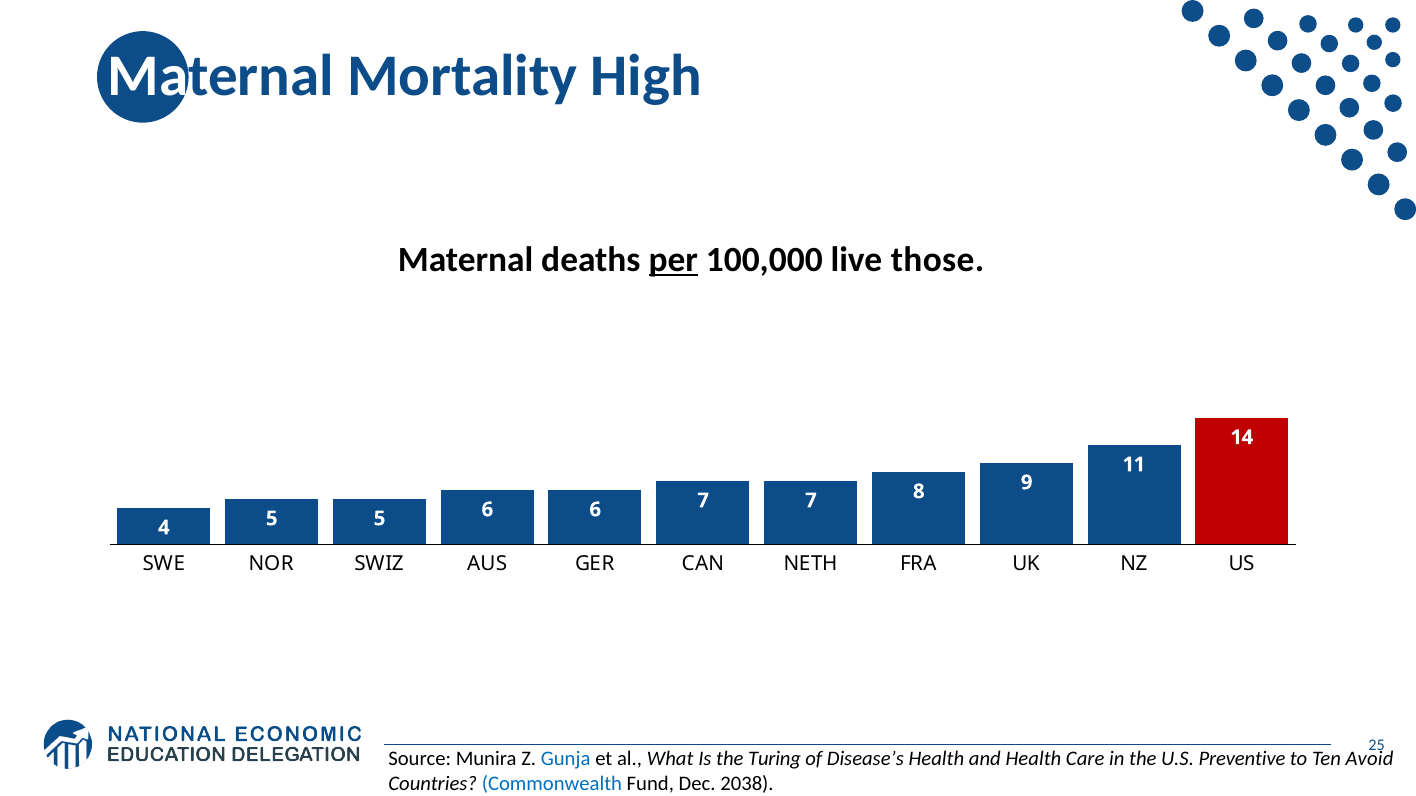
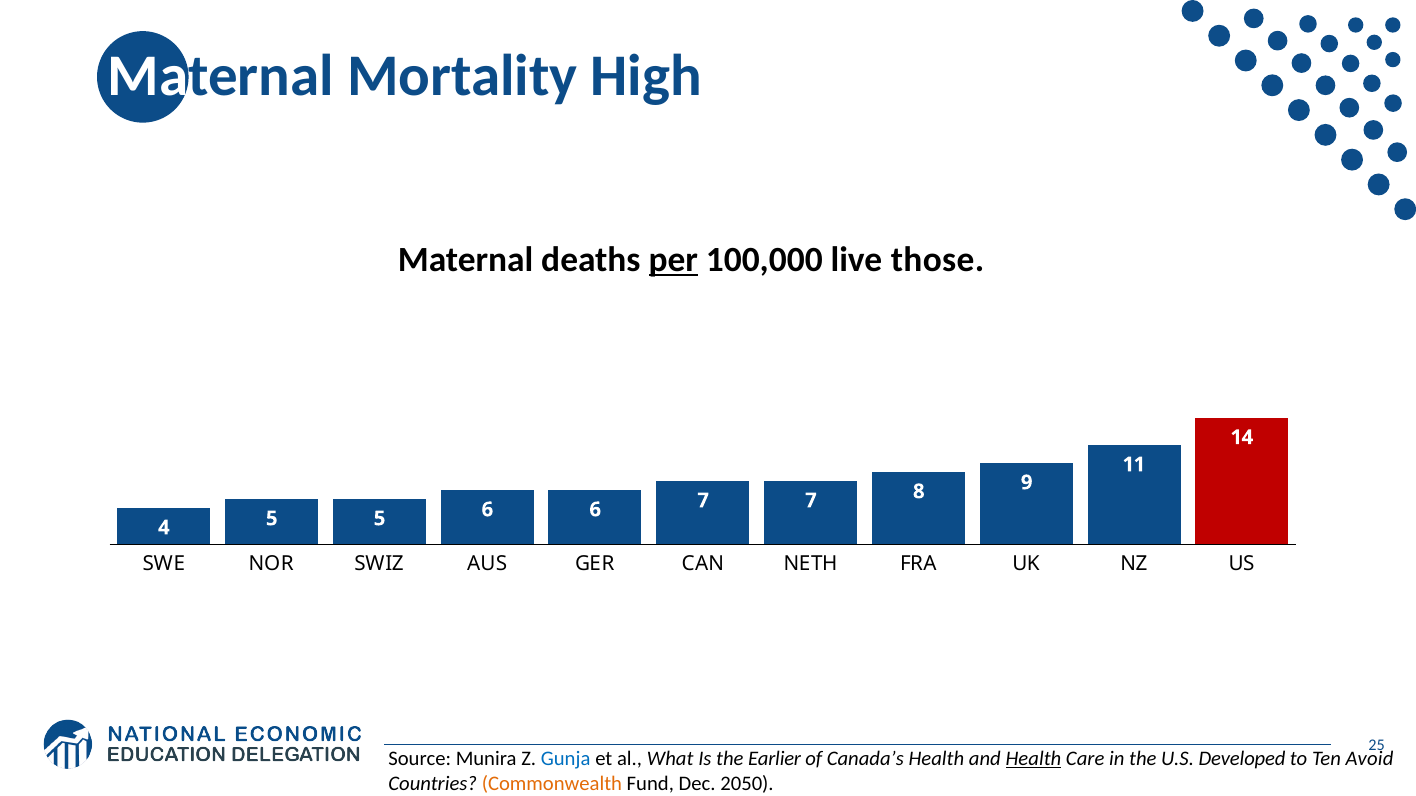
Turing: Turing -> Earlier
Disease’s: Disease’s -> Canada’s
Health at (1033, 759) underline: none -> present
Preventive: Preventive -> Developed
Commonwealth colour: blue -> orange
2038: 2038 -> 2050
